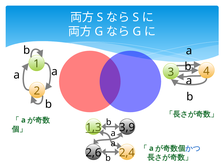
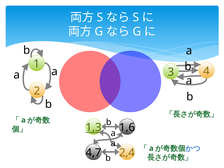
3,9: 3,9 -> 1,6
2,6: 2,6 -> 4,7
